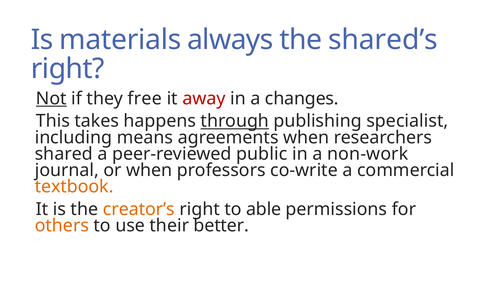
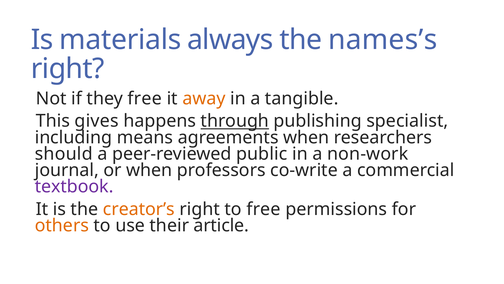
shared’s: shared’s -> names’s
Not underline: present -> none
away colour: red -> orange
changes: changes -> tangible
takes: takes -> gives
shared: shared -> should
textbook colour: orange -> purple
to able: able -> free
better: better -> article
